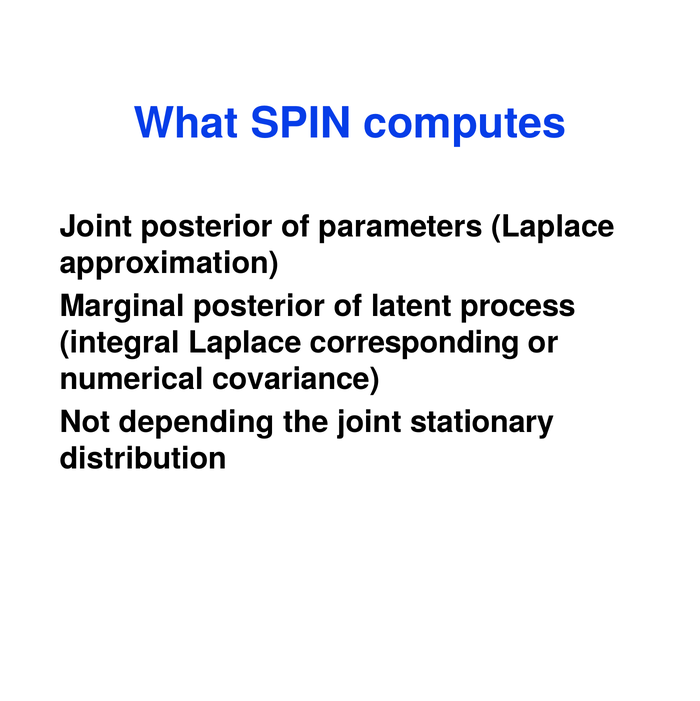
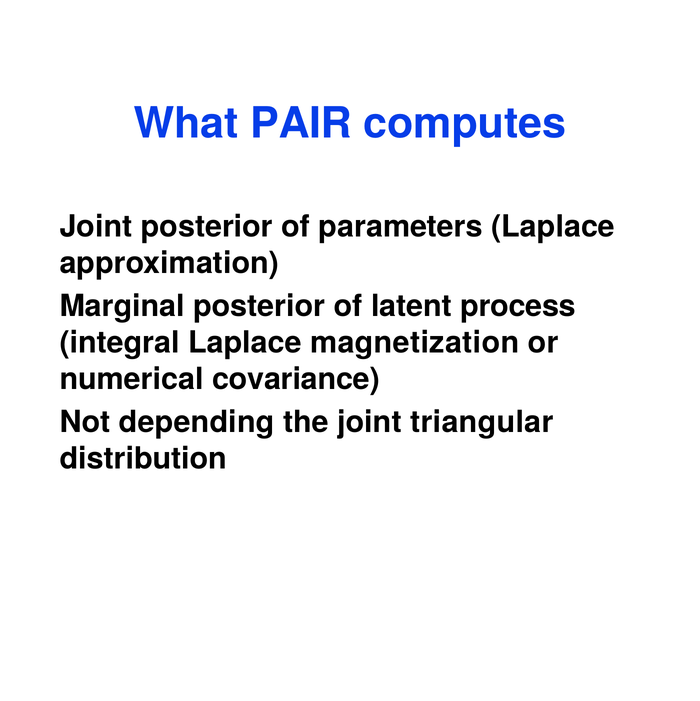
SPIN: SPIN -> PAIR
corresponding: corresponding -> magnetization
stationary: stationary -> triangular
